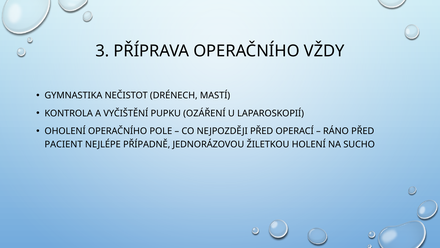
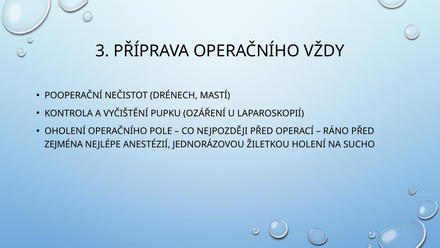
GYMNASTIKA: GYMNASTIKA -> POOPERAČNÍ
PACIENT: PACIENT -> ZEJMÉNA
PŘÍPADNĚ: PŘÍPADNĚ -> ANESTÉZIÍ
